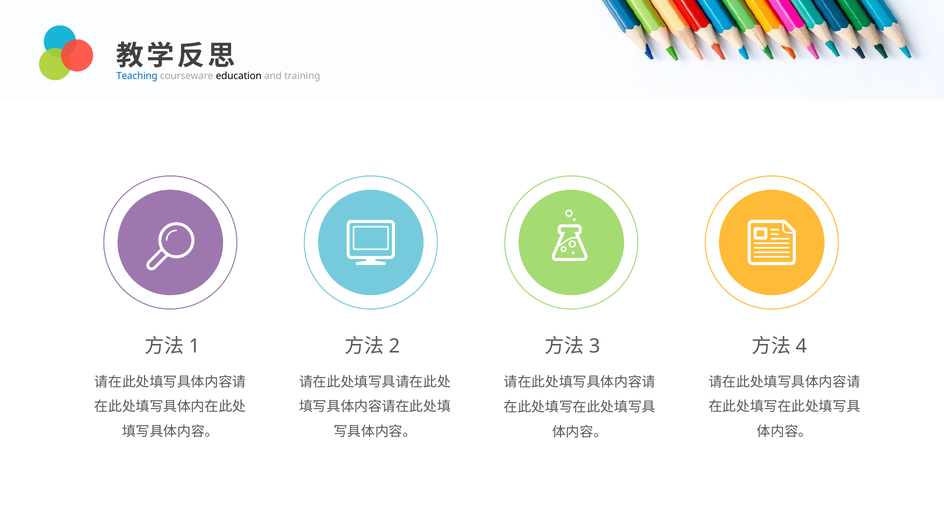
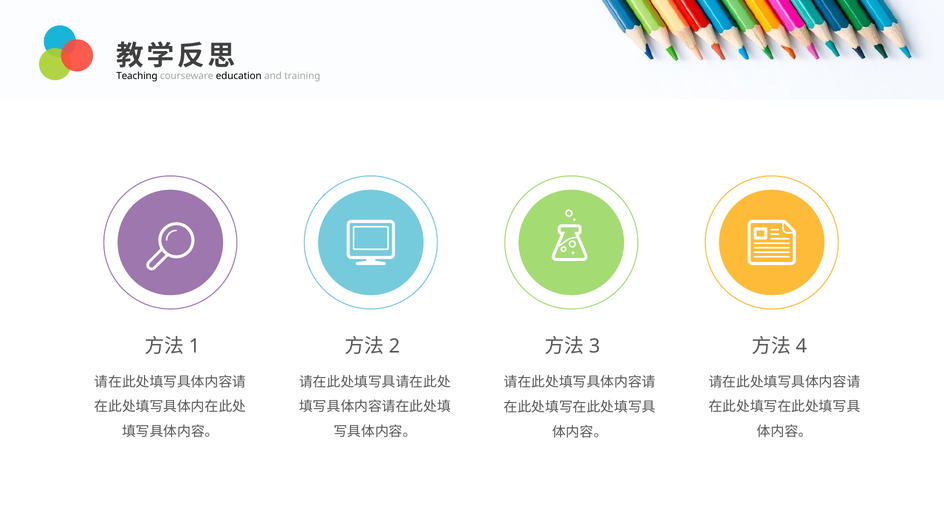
Teaching colour: blue -> black
